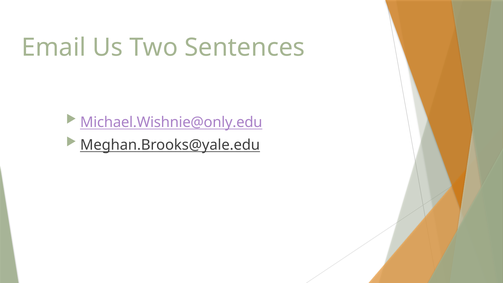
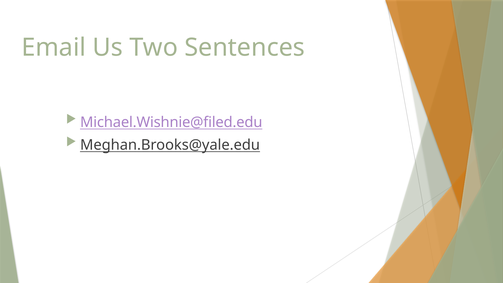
Michael.Wishnie@only.edu: Michael.Wishnie@only.edu -> Michael.Wishnie@filed.edu
